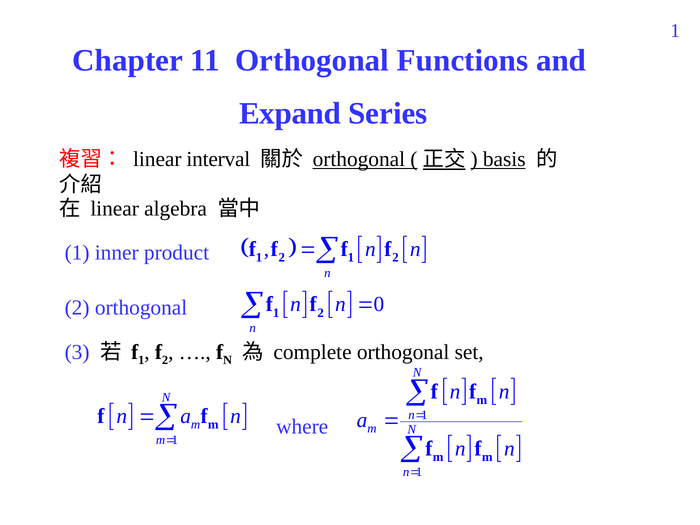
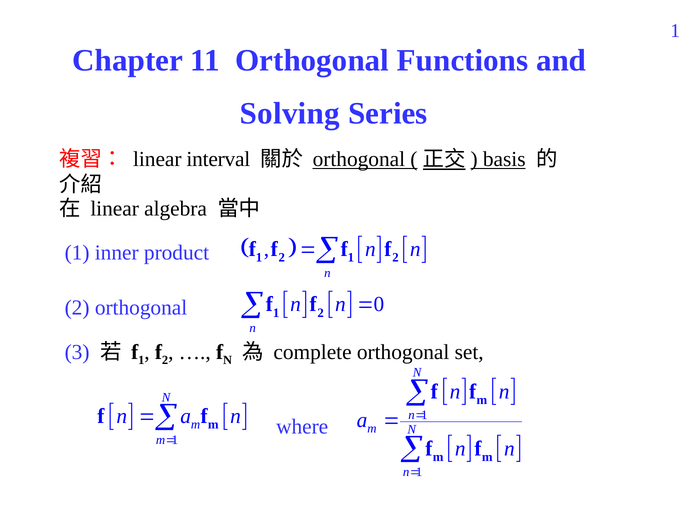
Expand: Expand -> Solving
